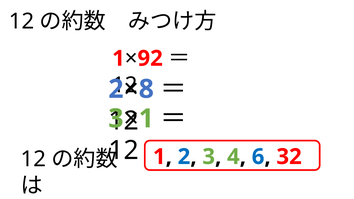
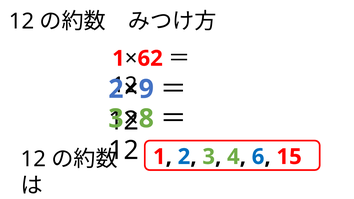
92: 92 -> 62
8: 8 -> 9
1 at (146, 119): 1 -> 8
32: 32 -> 15
